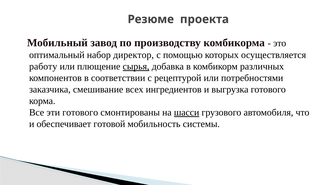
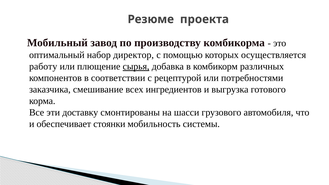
эти готового: готового -> доставку
шасси underline: present -> none
готовой: готовой -> стоянки
